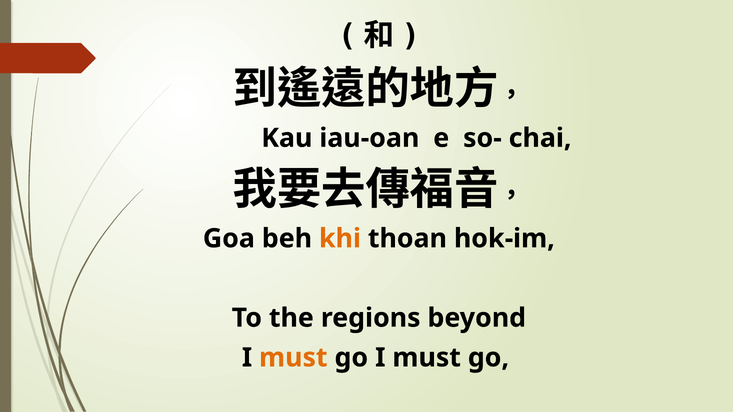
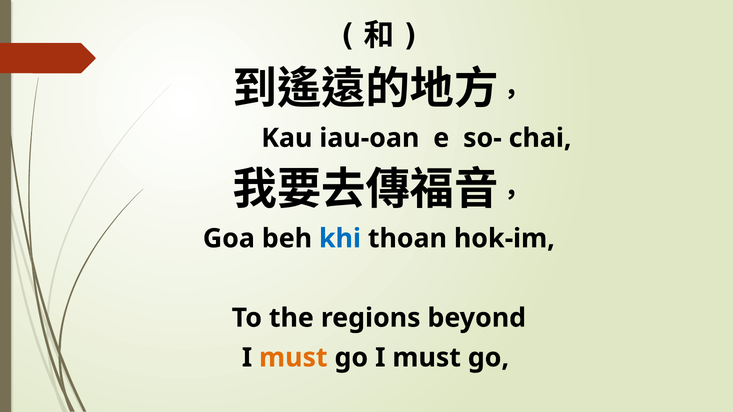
khi colour: orange -> blue
